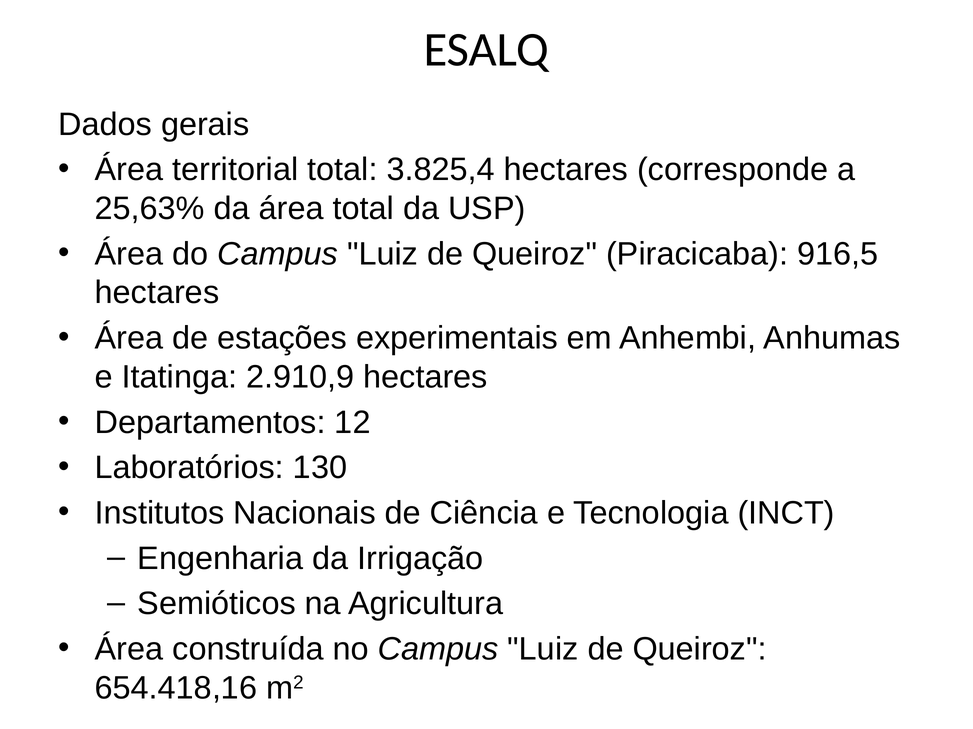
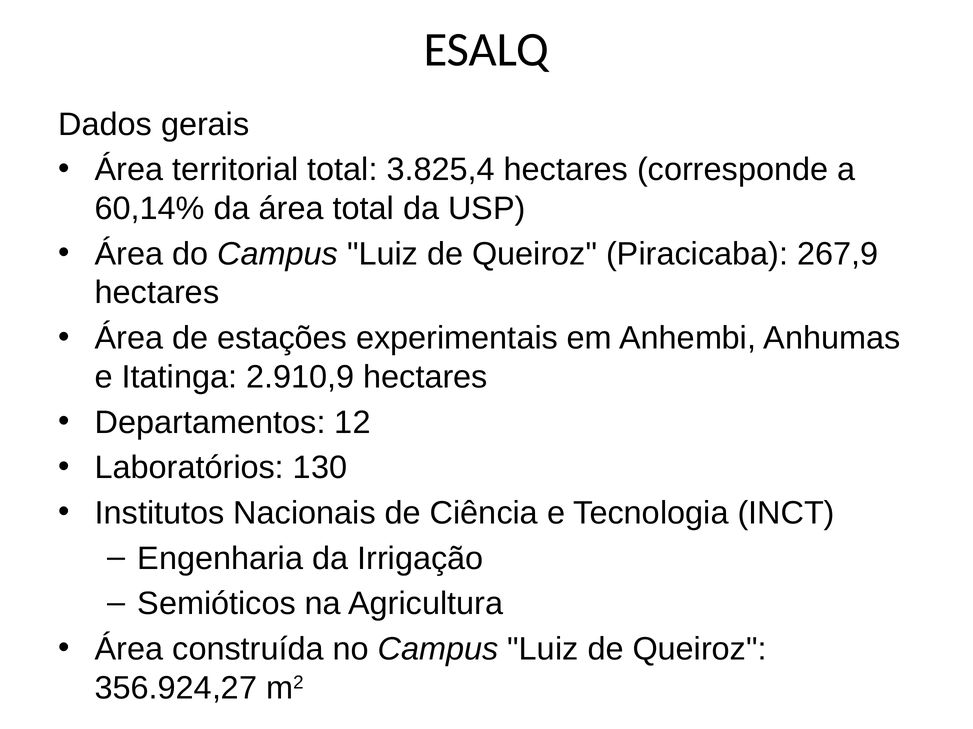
25,63%: 25,63% -> 60,14%
916,5: 916,5 -> 267,9
654.418,16: 654.418,16 -> 356.924,27
